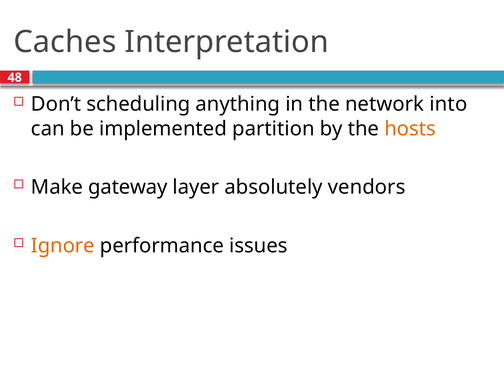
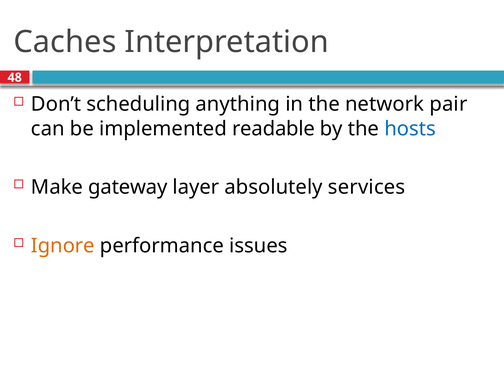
into: into -> pair
partition: partition -> readable
hosts colour: orange -> blue
vendors: vendors -> services
